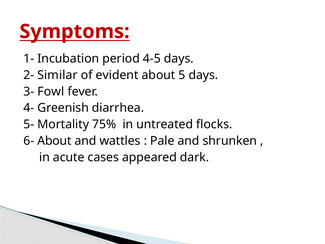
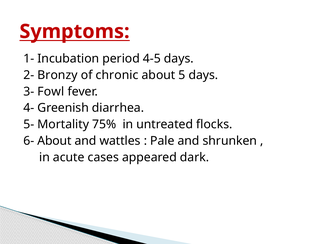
Similar: Similar -> Bronzy
evident: evident -> chronic
